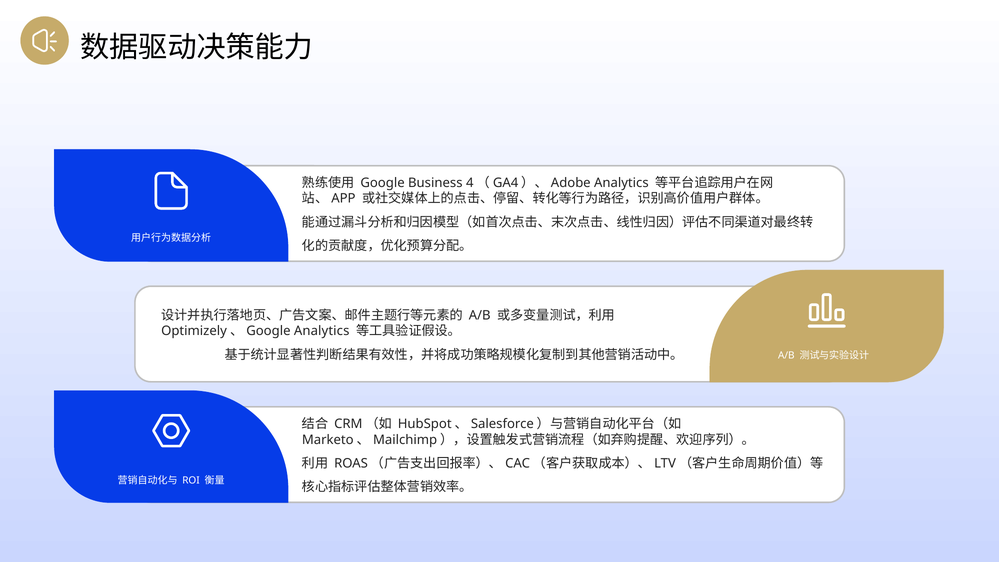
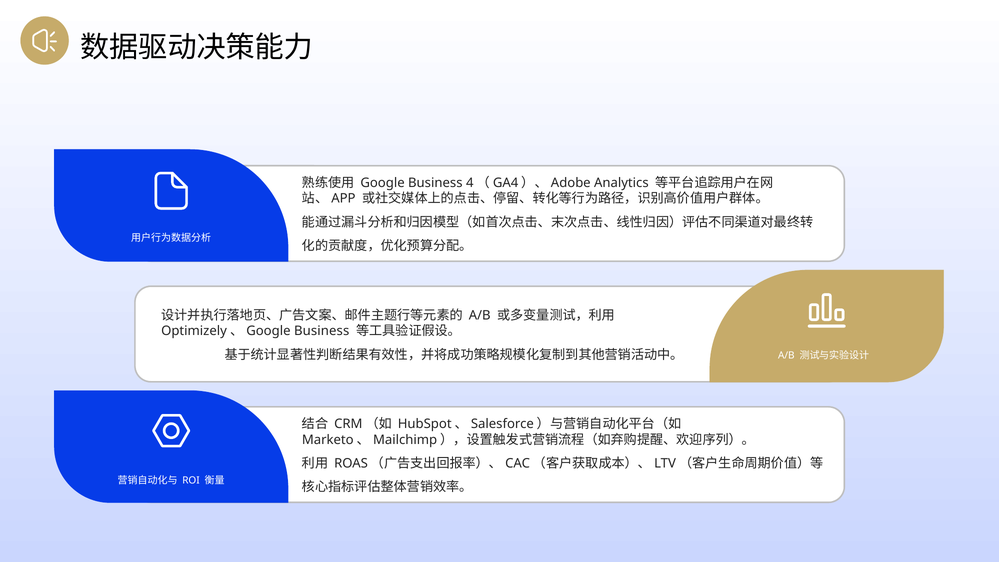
Optimizely、Google Analytics: Analytics -> Business
